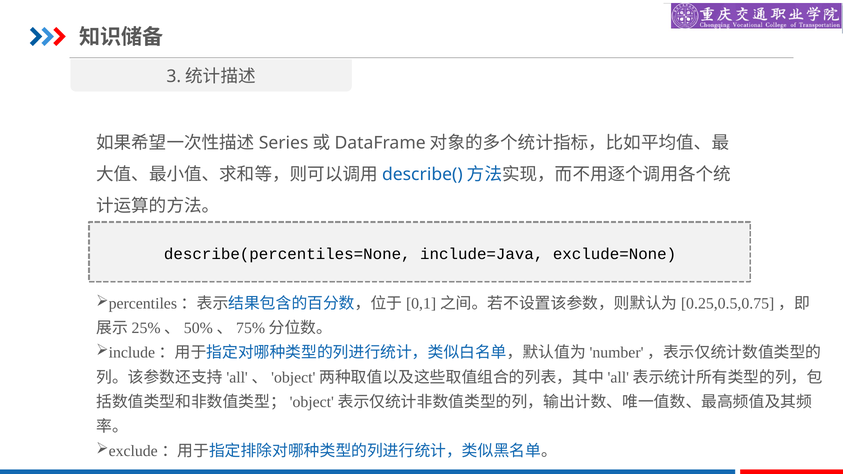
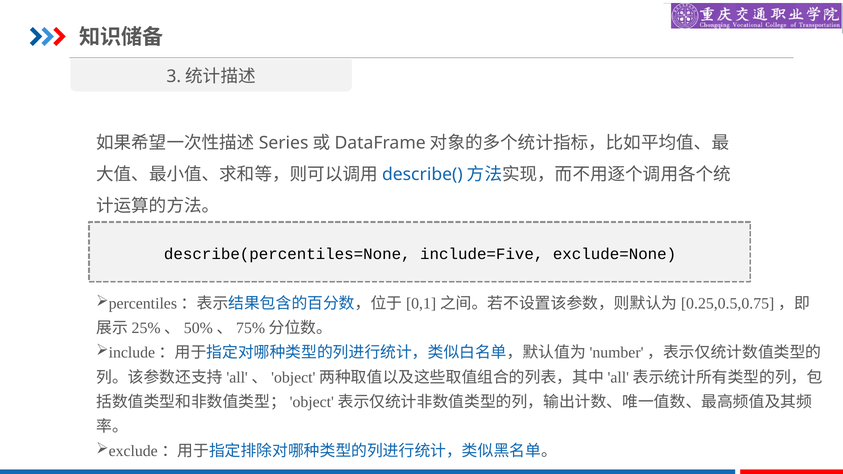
include=Java: include=Java -> include=Five
